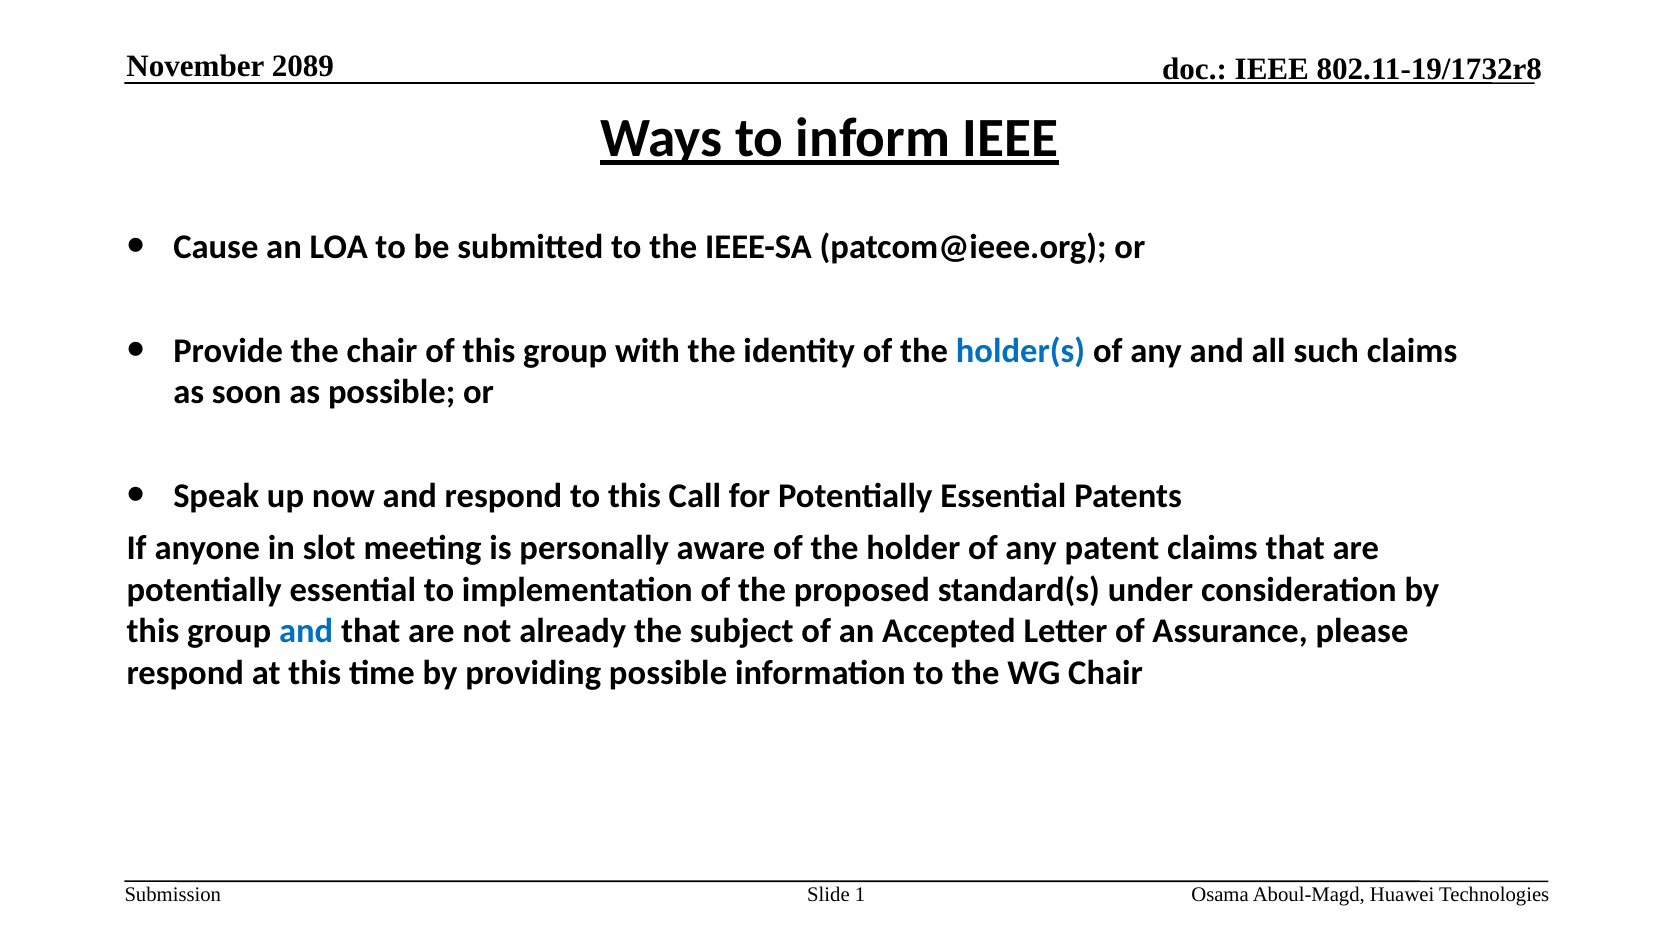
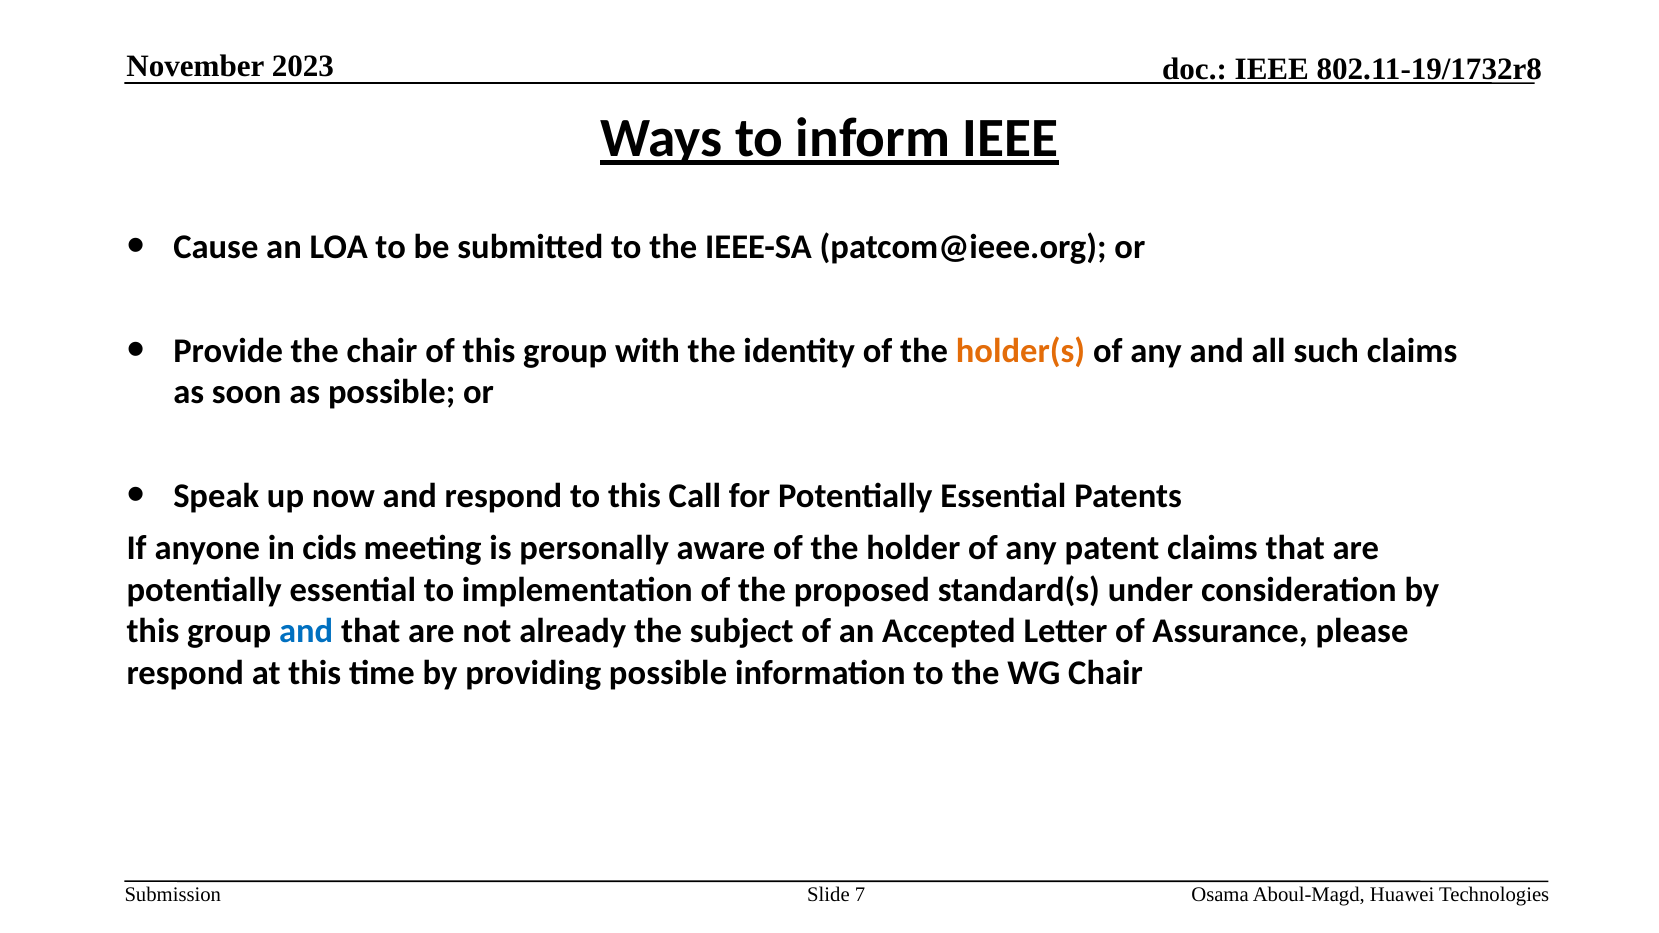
2089: 2089 -> 2023
holder(s colour: blue -> orange
slot: slot -> cids
1: 1 -> 7
